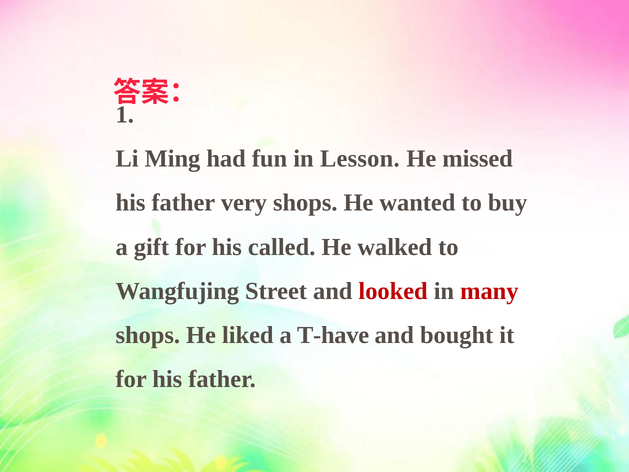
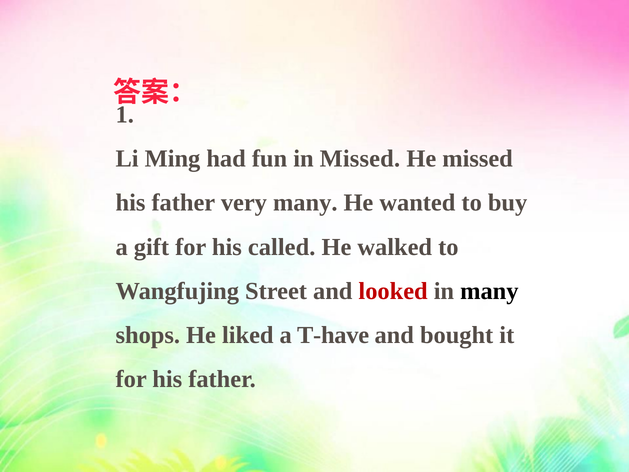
in Lesson: Lesson -> Missed
very shops: shops -> many
many at (489, 291) colour: red -> black
